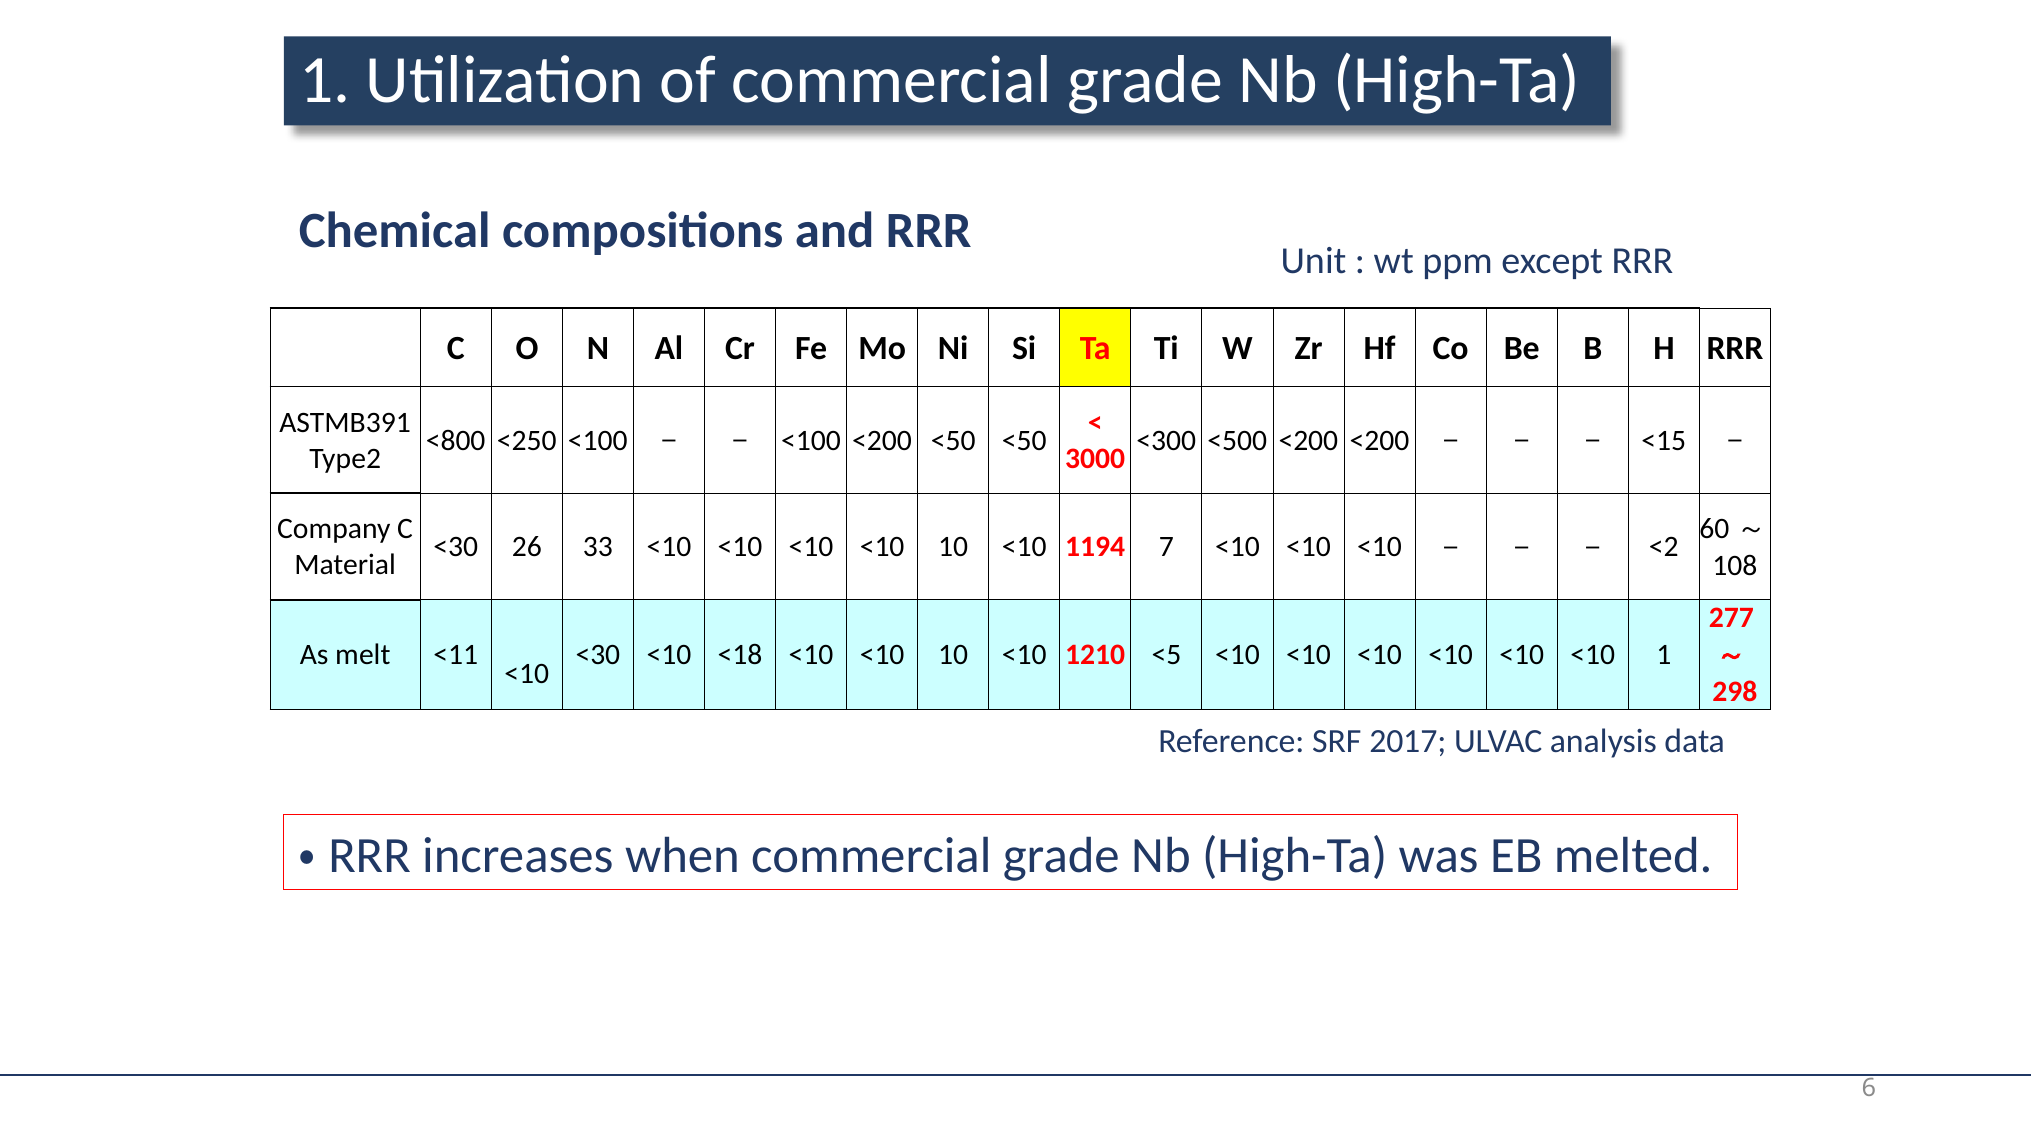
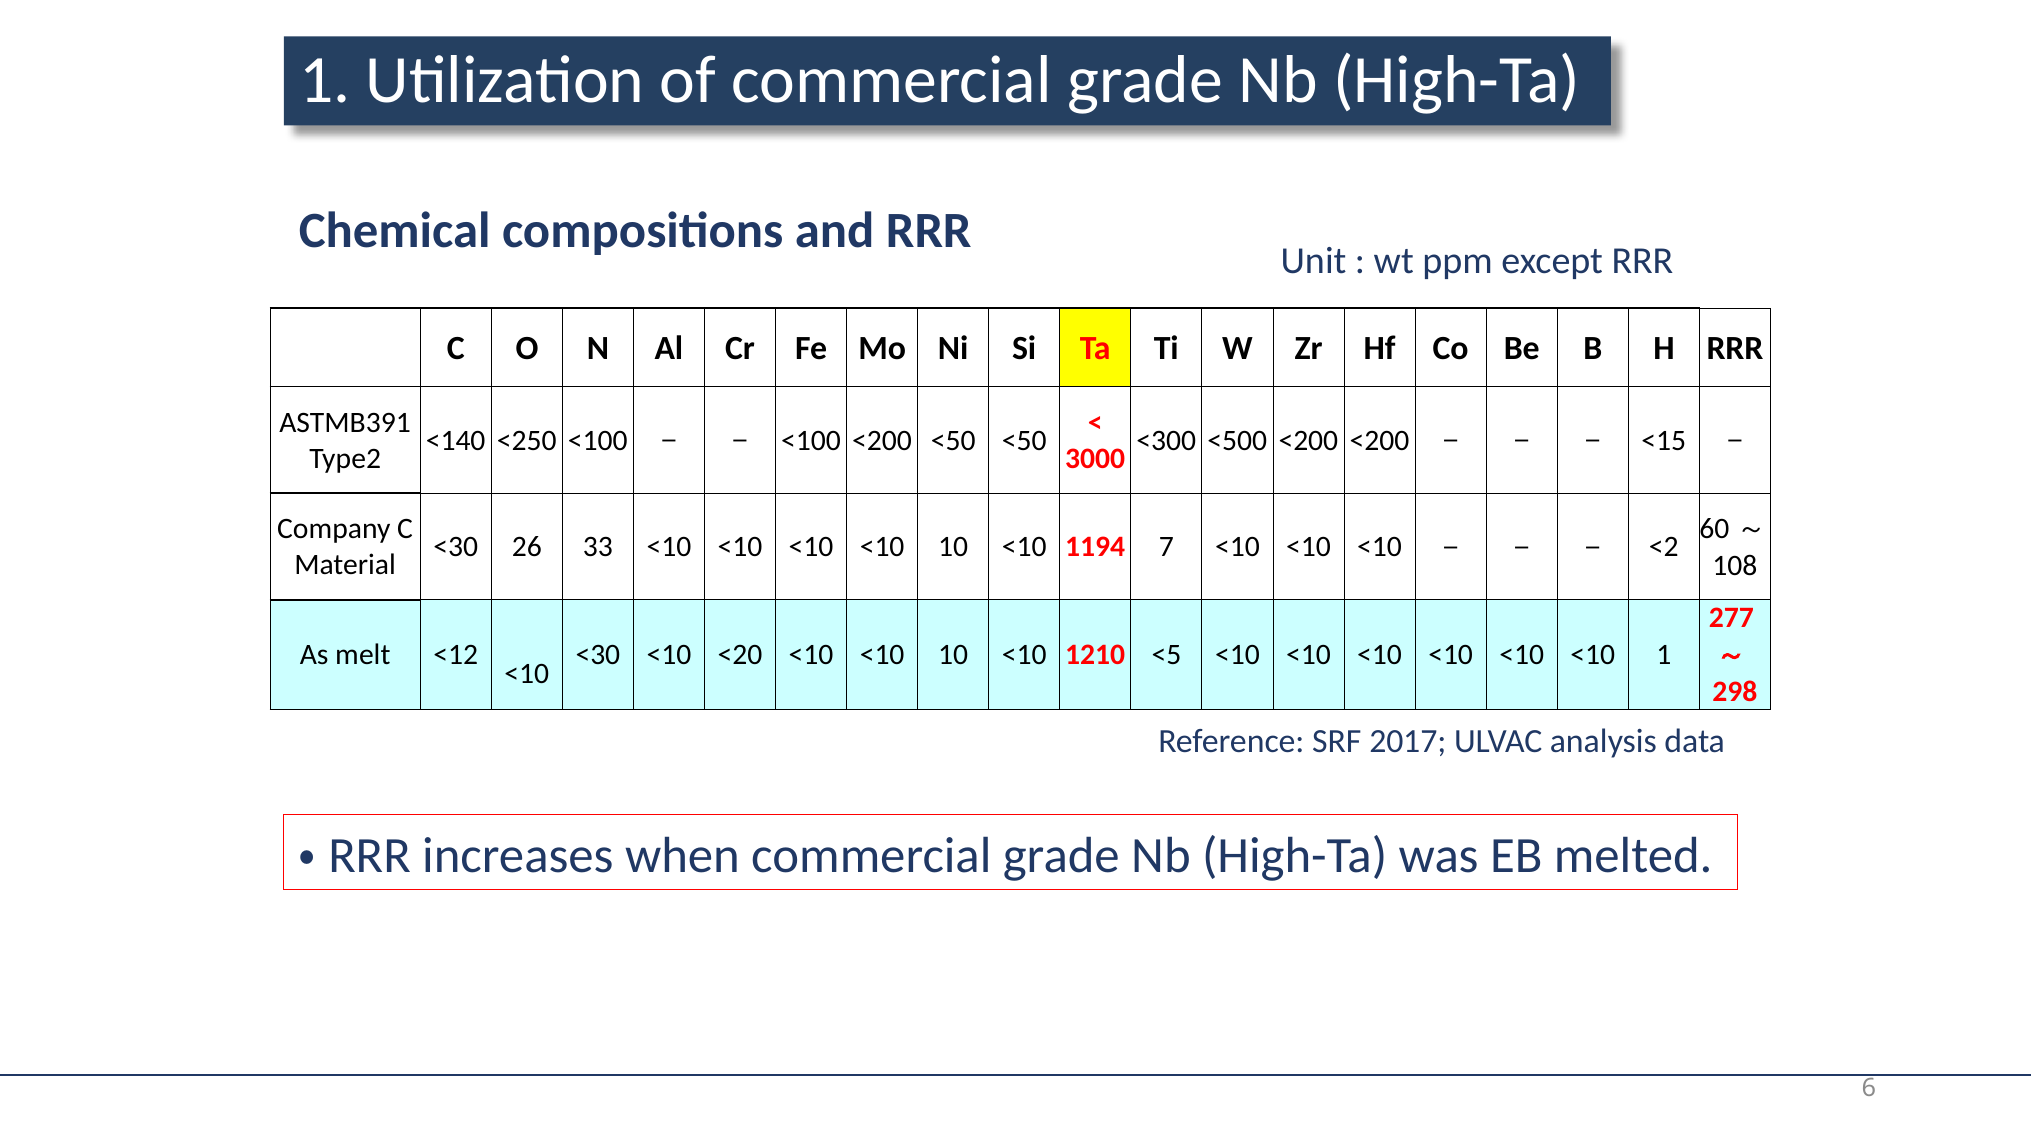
<800: <800 -> <140
<11: <11 -> <12
<18: <18 -> <20
